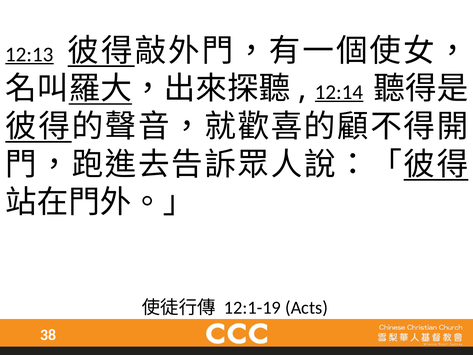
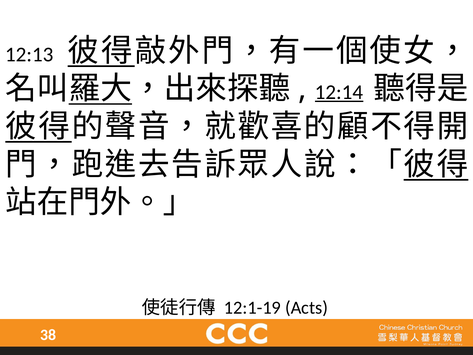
12:13 underline: present -> none
